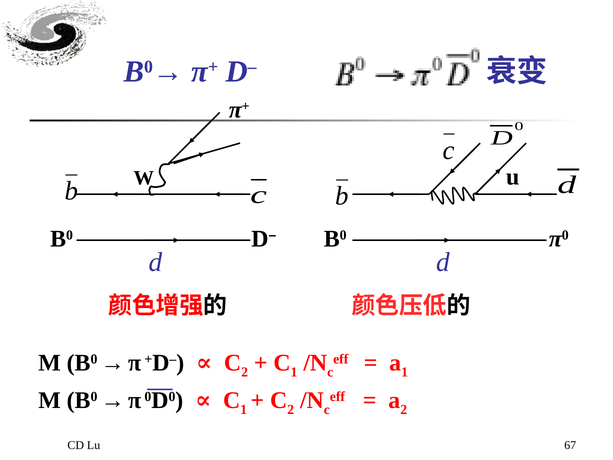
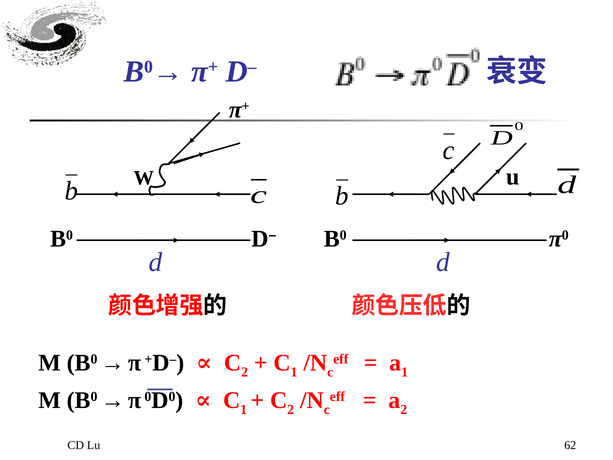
67: 67 -> 62
